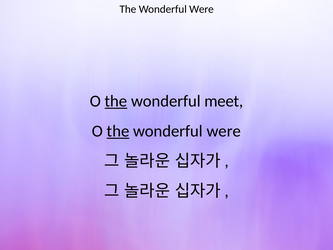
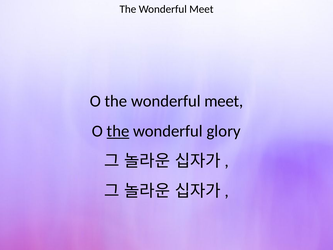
Were at (201, 9): Were -> Meet
the at (116, 101) underline: present -> none
were at (224, 131): were -> glory
